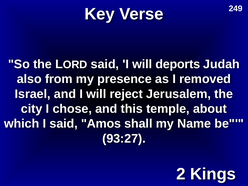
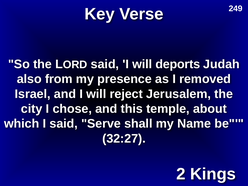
Amos: Amos -> Serve
93:27: 93:27 -> 32:27
